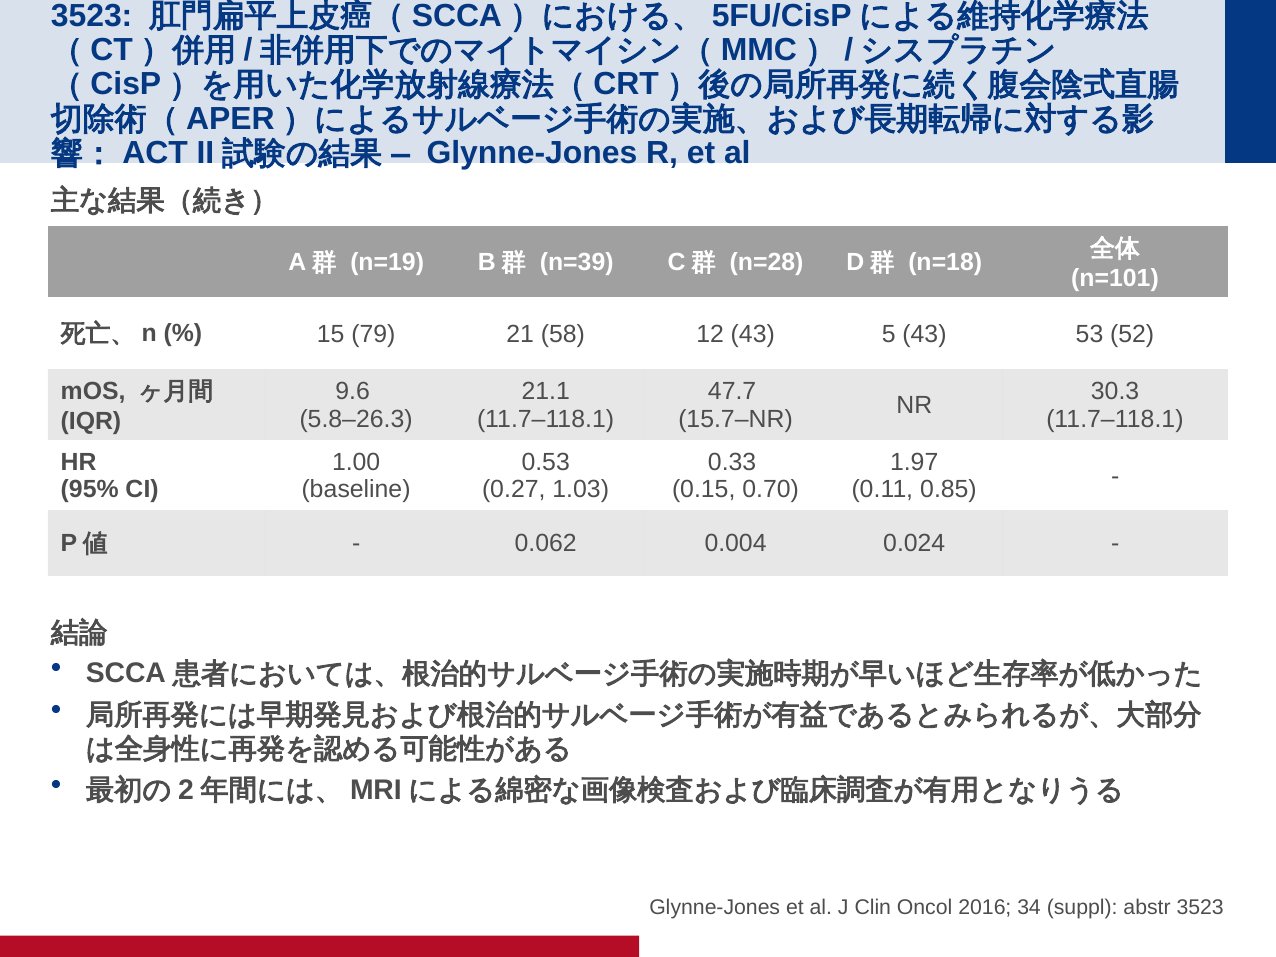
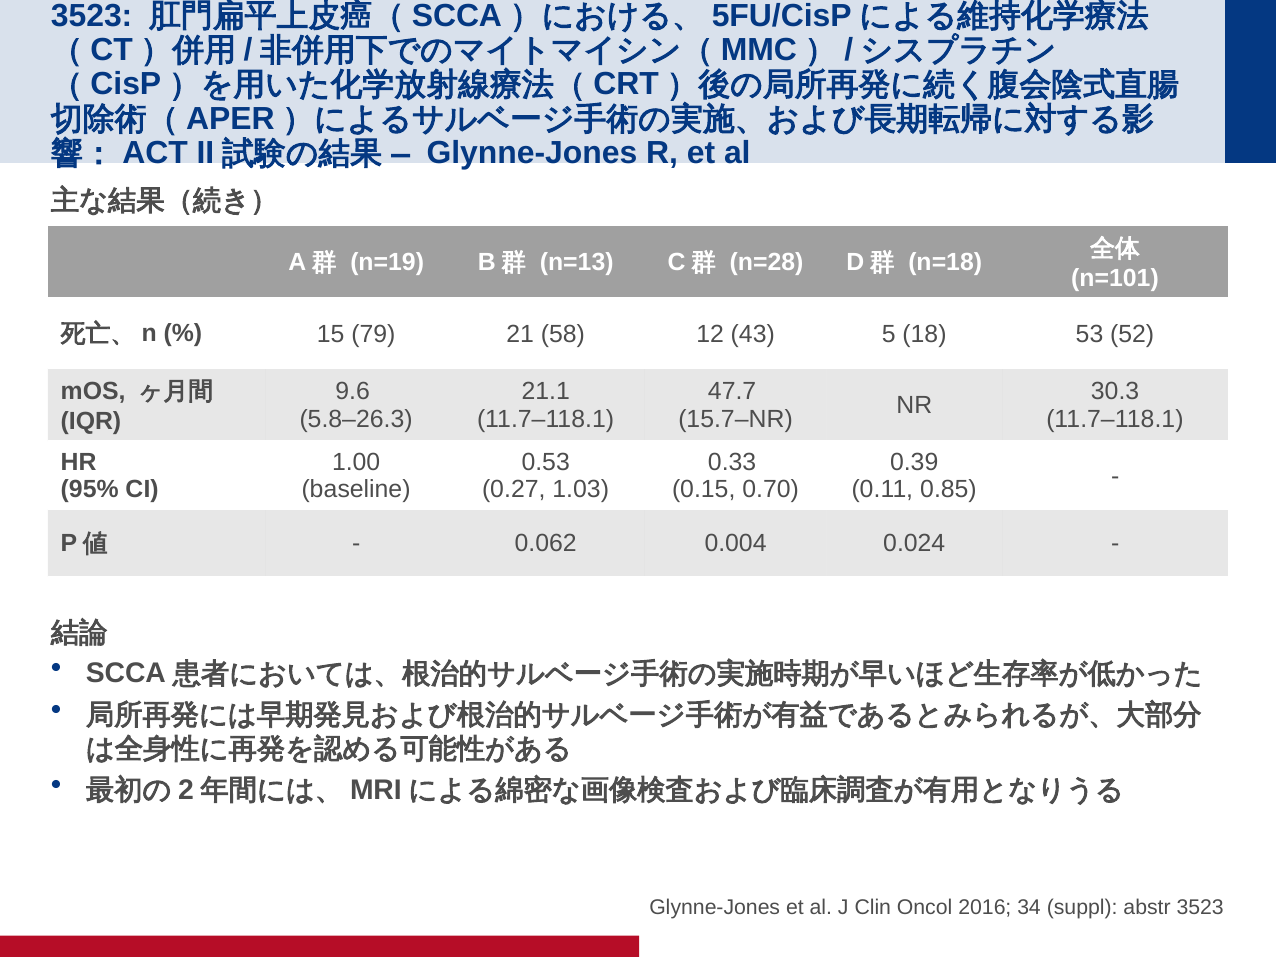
n=39: n=39 -> n=13
5 43: 43 -> 18
1.97: 1.97 -> 0.39
